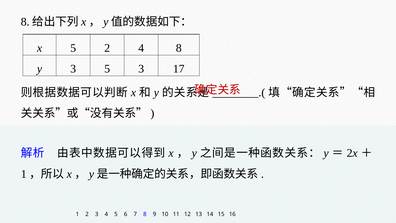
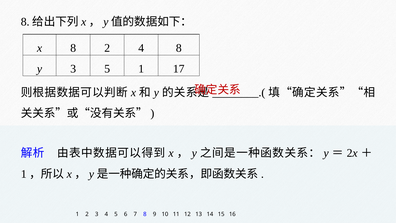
x 5: 5 -> 8
5 3: 3 -> 1
